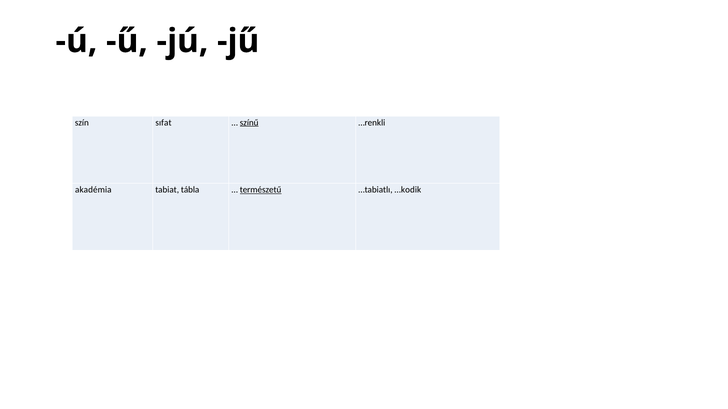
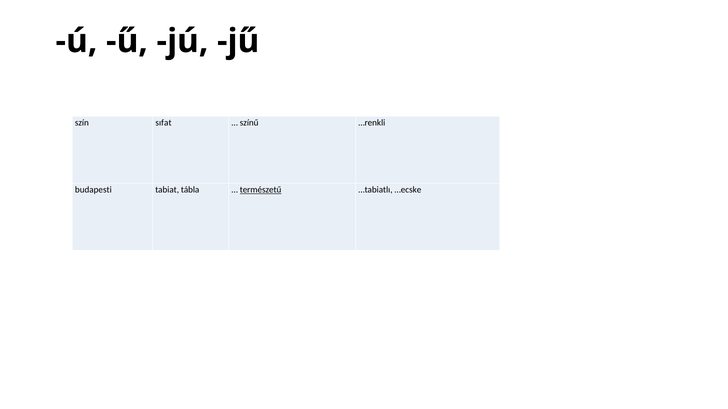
színű underline: present -> none
akadémia: akadémia -> budapesti
…kodik: …kodik -> …ecske
